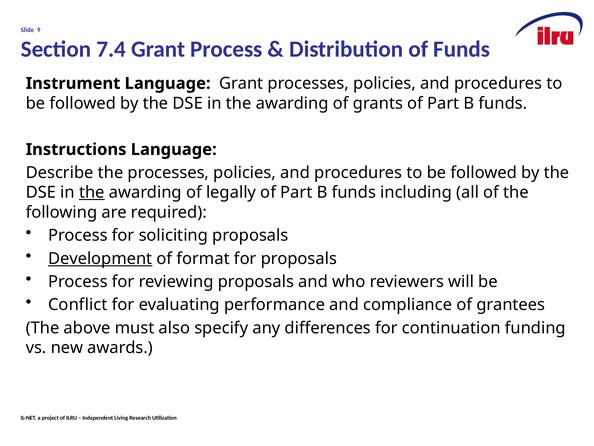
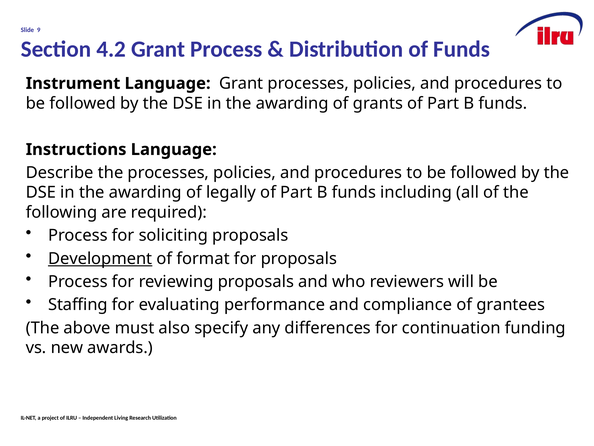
7.4: 7.4 -> 4.2
the at (92, 192) underline: present -> none
Conflict: Conflict -> Staffing
